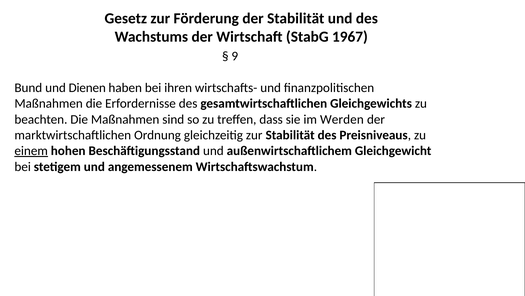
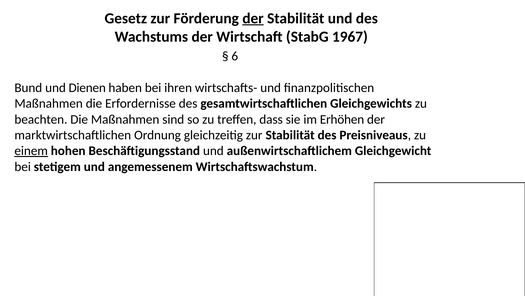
der at (253, 18) underline: none -> present
9: 9 -> 6
Werden: Werden -> Erhöhen
